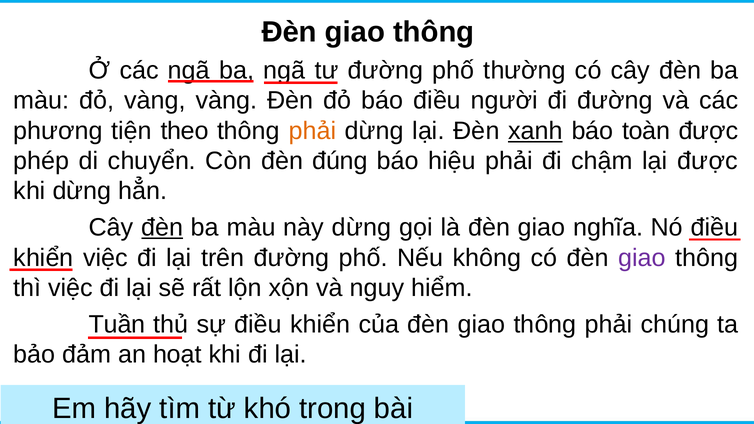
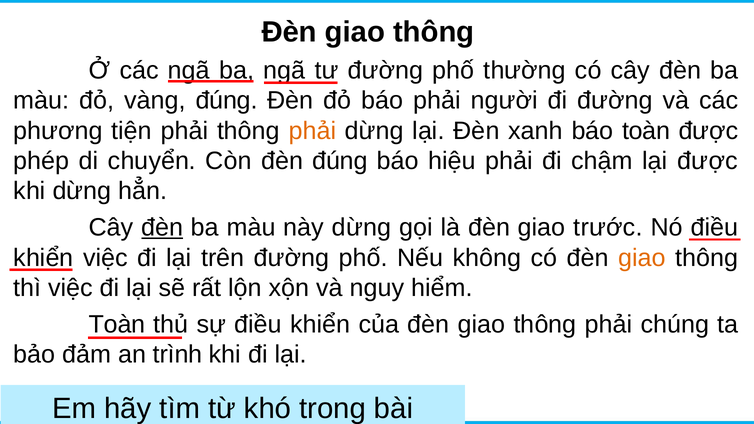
vàng vàng: vàng -> đúng
báo điều: điều -> phải
tiện theo: theo -> phải
xanh underline: present -> none
nghĩa: nghĩa -> trước
giao at (642, 258) colour: purple -> orange
Tuần at (117, 324): Tuần -> Toàn
hoạt: hoạt -> trình
